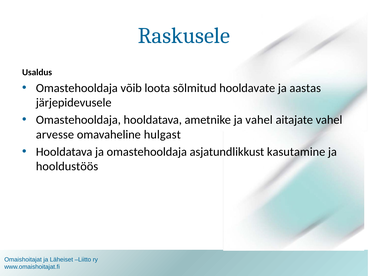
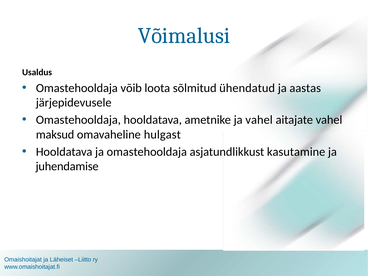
Raskusele: Raskusele -> Võimalusi
hooldavate: hooldavate -> ühendatud
arvesse: arvesse -> maksud
hooldustöös: hooldustöös -> juhendamise
